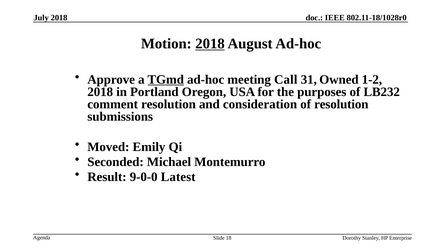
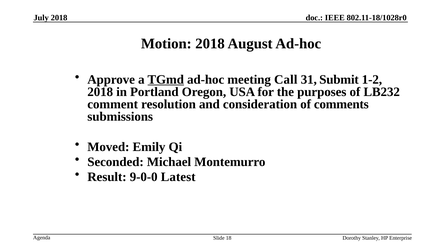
2018 at (210, 44) underline: present -> none
Owned: Owned -> Submit
of resolution: resolution -> comments
